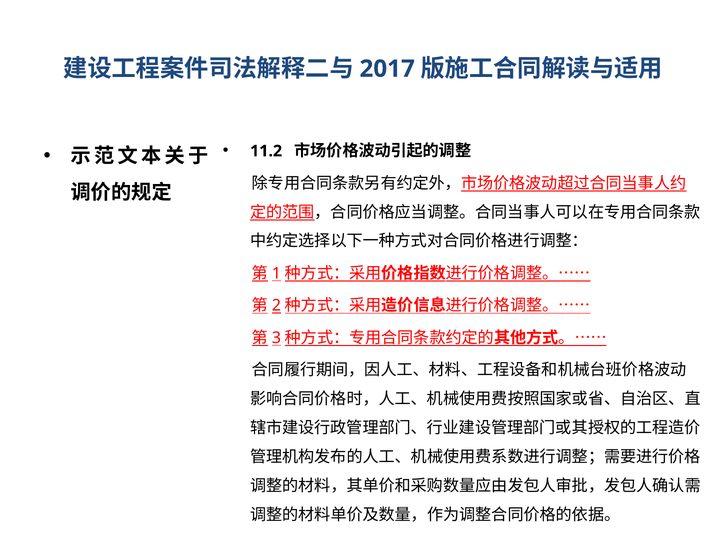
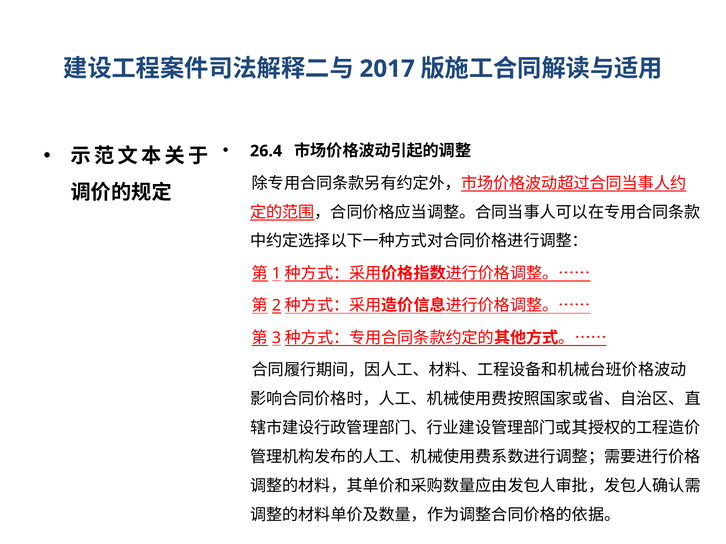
11.2: 11.2 -> 26.4
